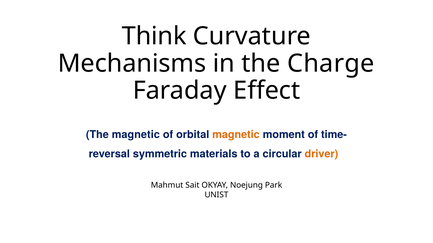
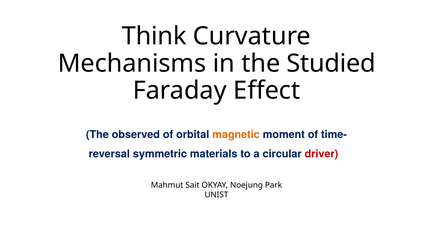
Charge: Charge -> Studied
The magnetic: magnetic -> observed
driver colour: orange -> red
